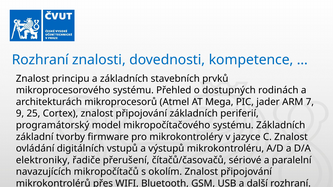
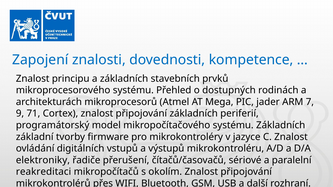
Rozhraní at (40, 60): Rozhraní -> Zapojení
25: 25 -> 71
navazujících: navazujících -> reakreditaci
